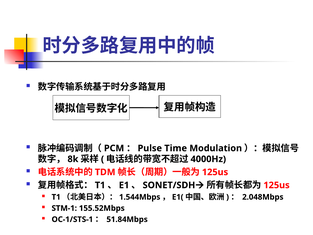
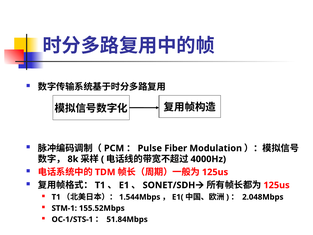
Time: Time -> Fiber
